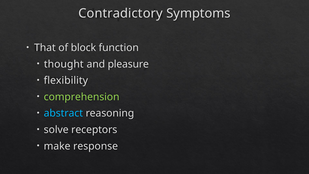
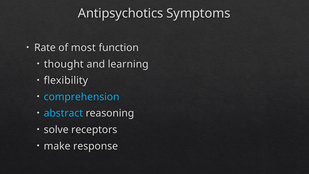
Contradictory: Contradictory -> Antipsychotics
That: That -> Rate
block: block -> most
pleasure: pleasure -> learning
comprehension colour: light green -> light blue
